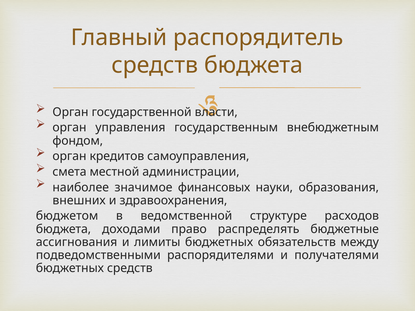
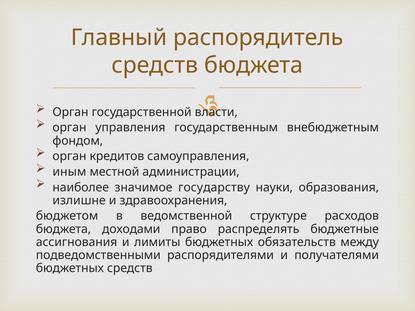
смета: смета -> иным
финансовых: финансовых -> государству
внешних: внешних -> излишне
